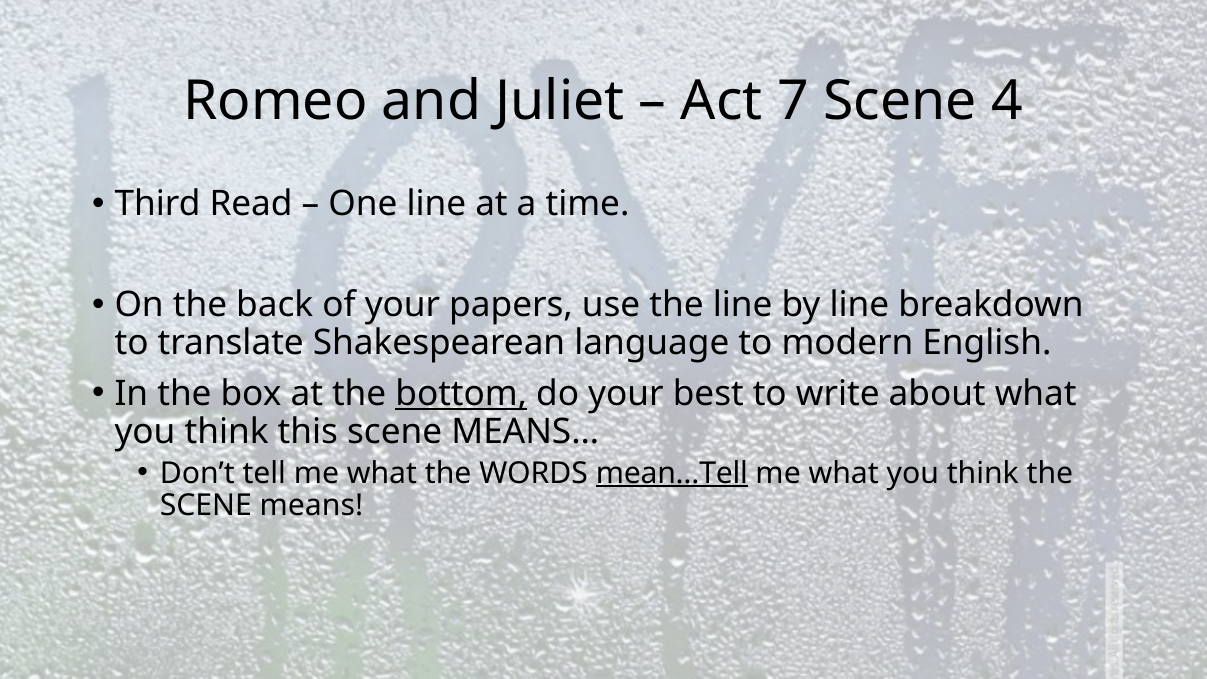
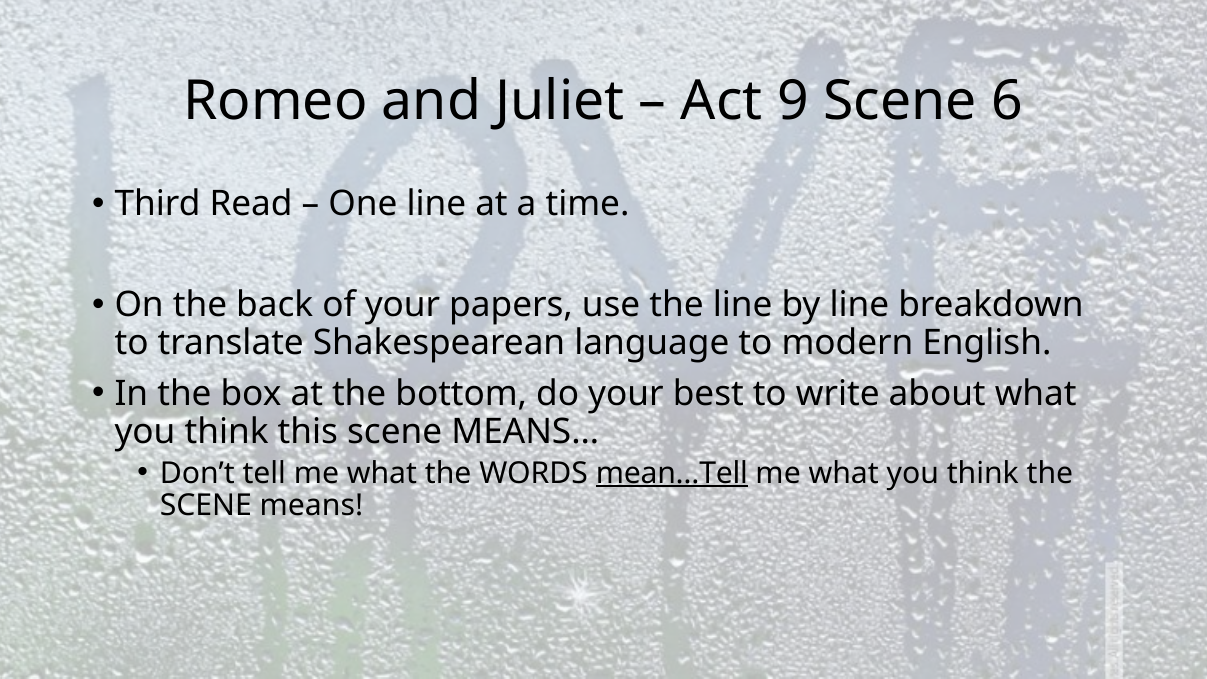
7: 7 -> 9
4: 4 -> 6
bottom underline: present -> none
